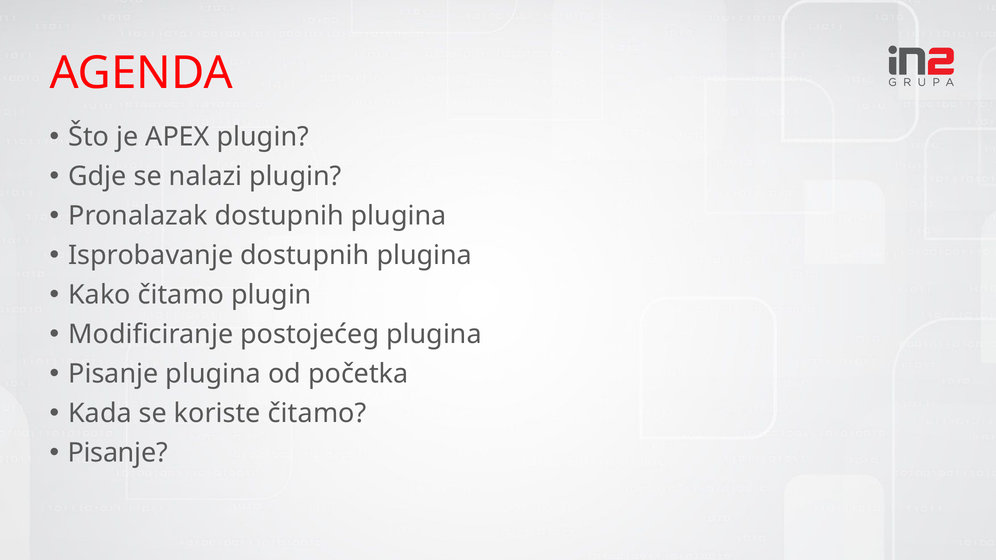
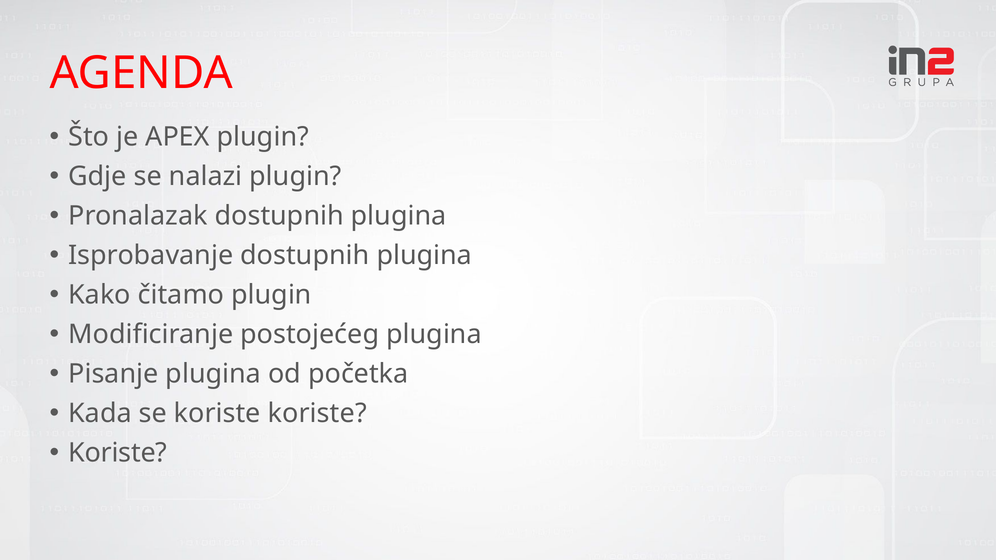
koriste čitamo: čitamo -> koriste
Pisanje at (118, 453): Pisanje -> Koriste
